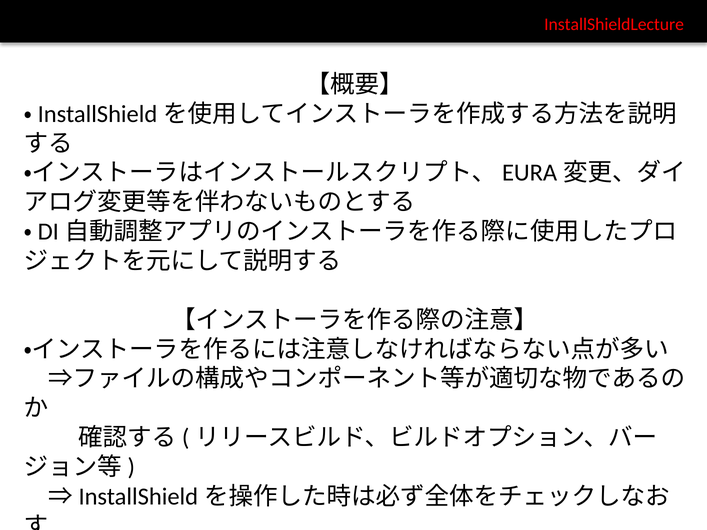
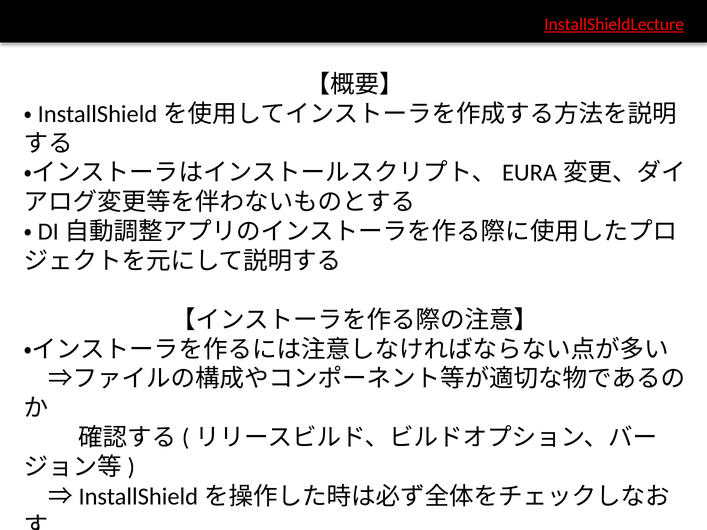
InstallShieldLecture underline: none -> present
